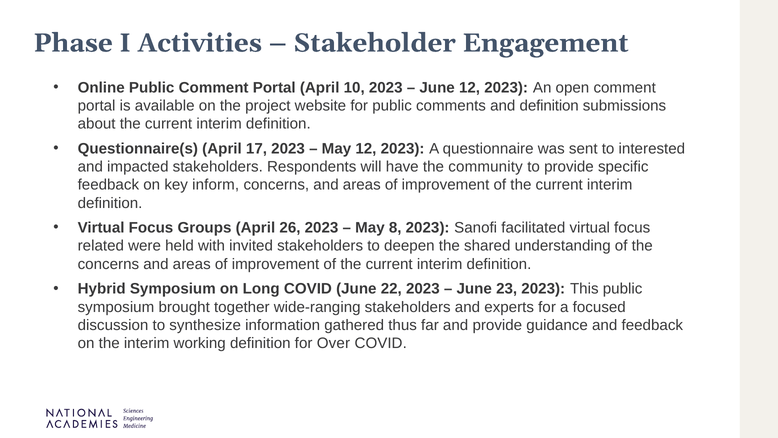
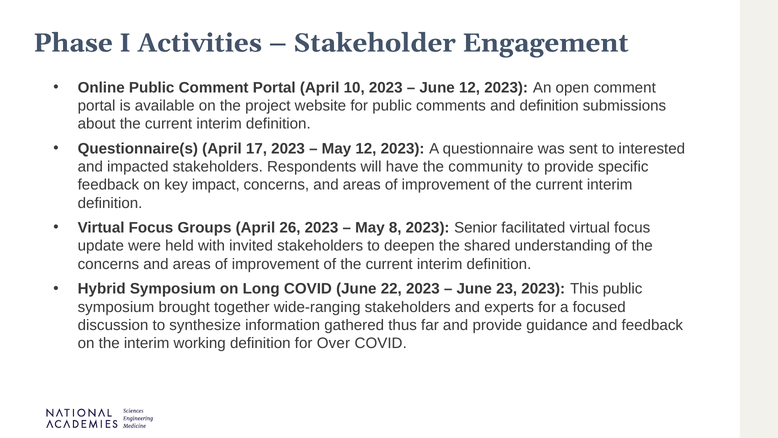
inform: inform -> impact
Sanofi: Sanofi -> Senior
related: related -> update
